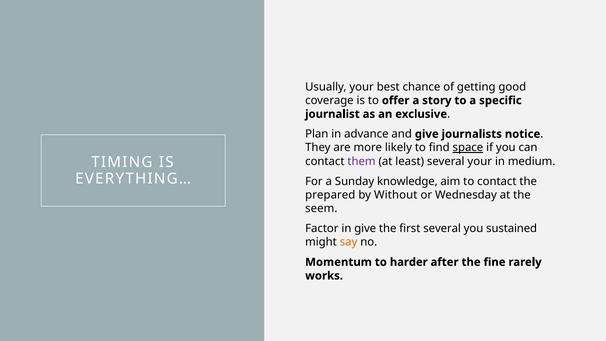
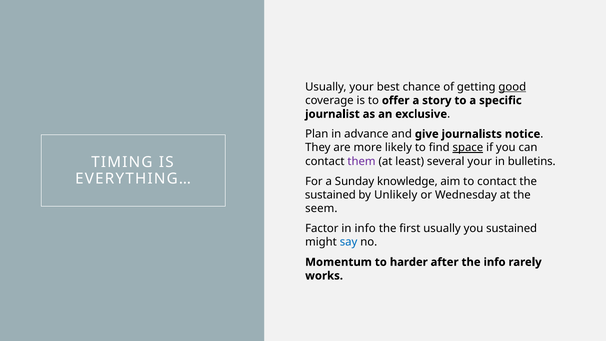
good underline: none -> present
medium: medium -> bulletins
prepared at (330, 195): prepared -> sustained
Without: Without -> Unlikely
in give: give -> info
first several: several -> usually
say colour: orange -> blue
the fine: fine -> info
